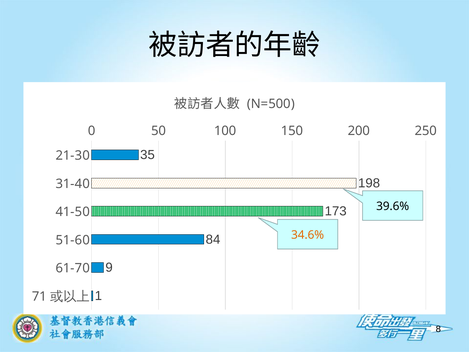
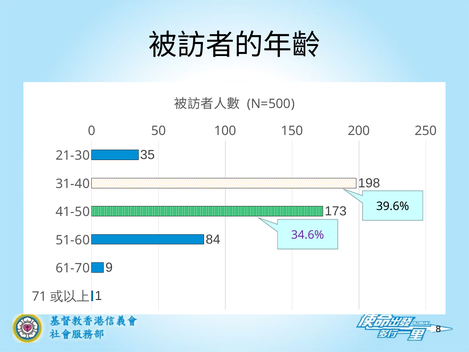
34.6% colour: orange -> purple
